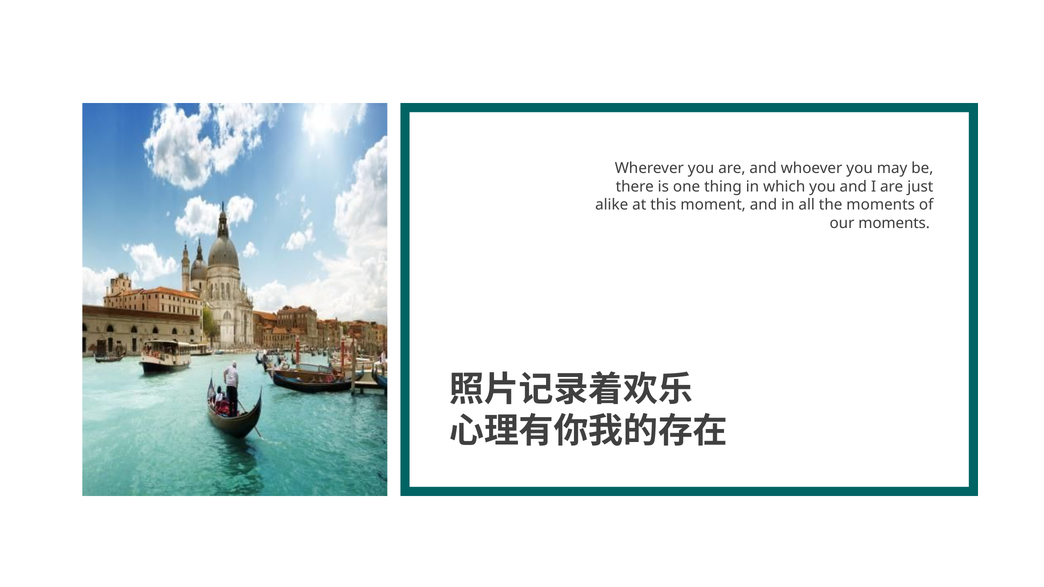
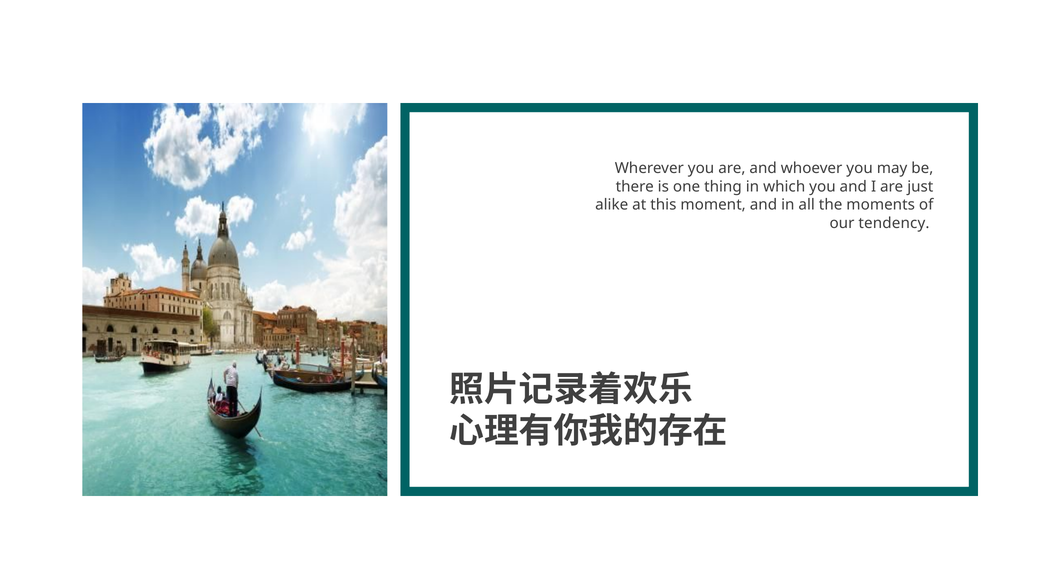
our moments: moments -> tendency
